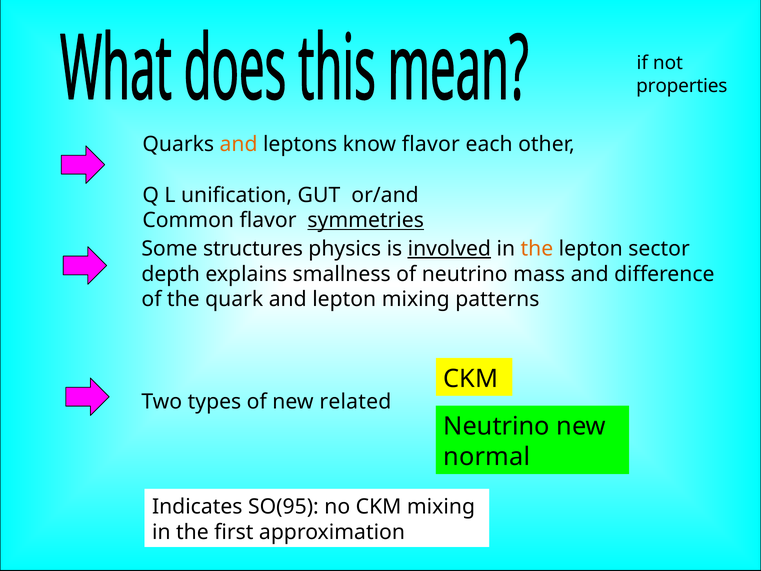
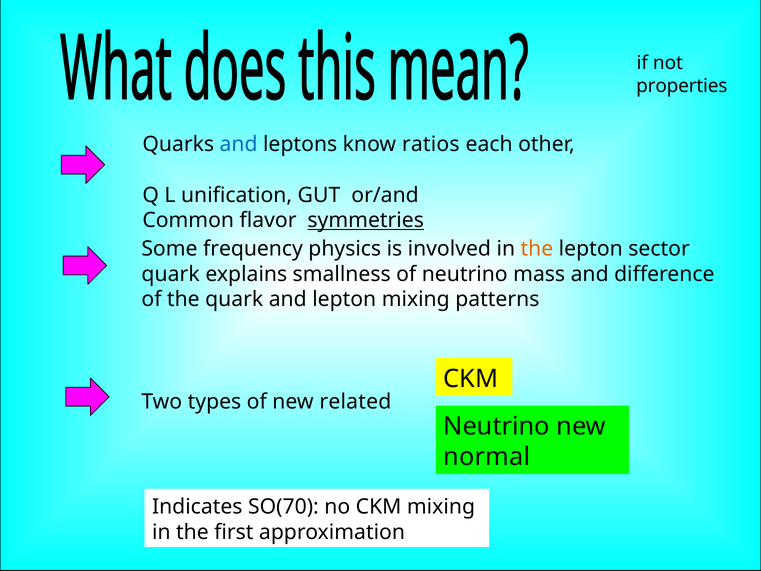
and at (239, 144) colour: orange -> blue
know flavor: flavor -> ratios
structures: structures -> frequency
involved underline: present -> none
depth at (171, 274): depth -> quark
SO(95: SO(95 -> SO(70
